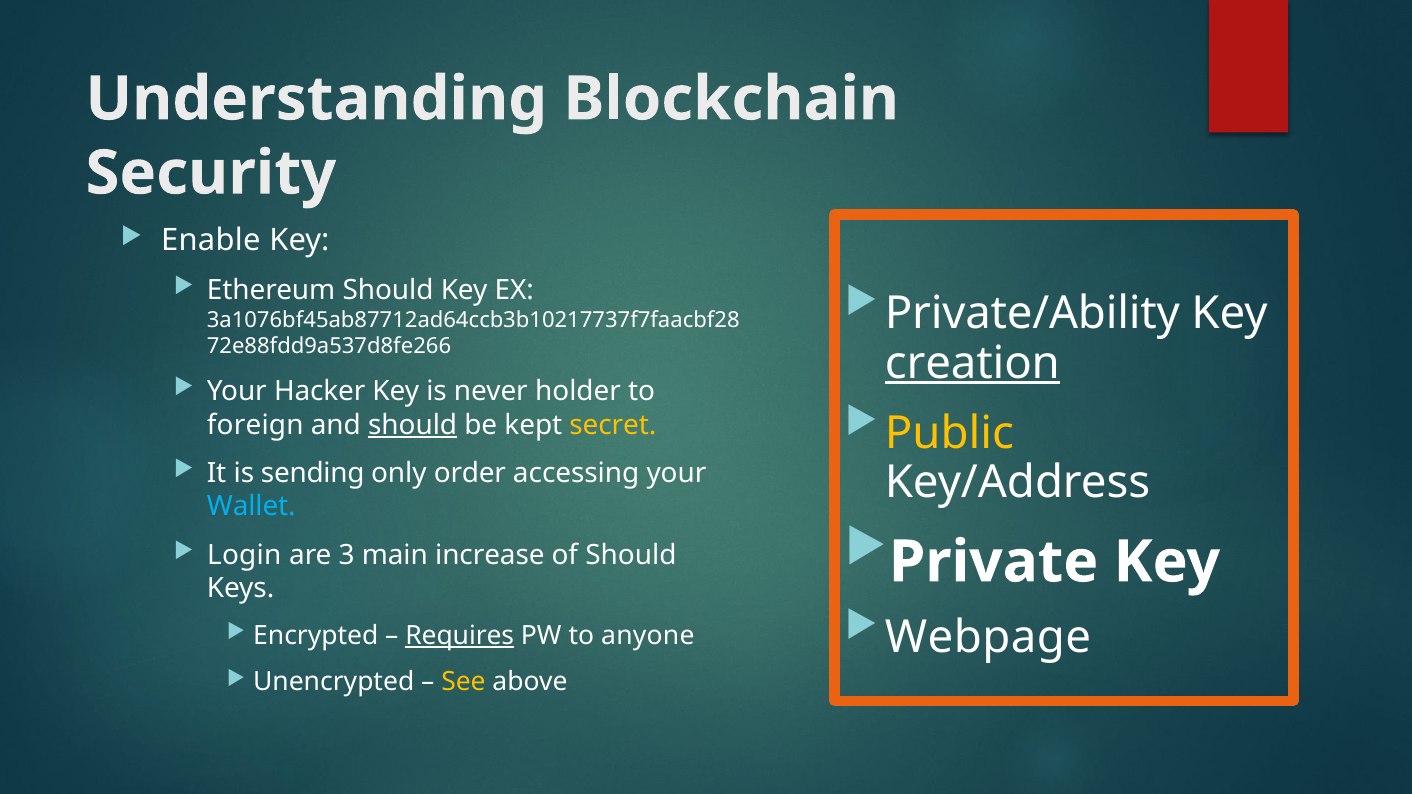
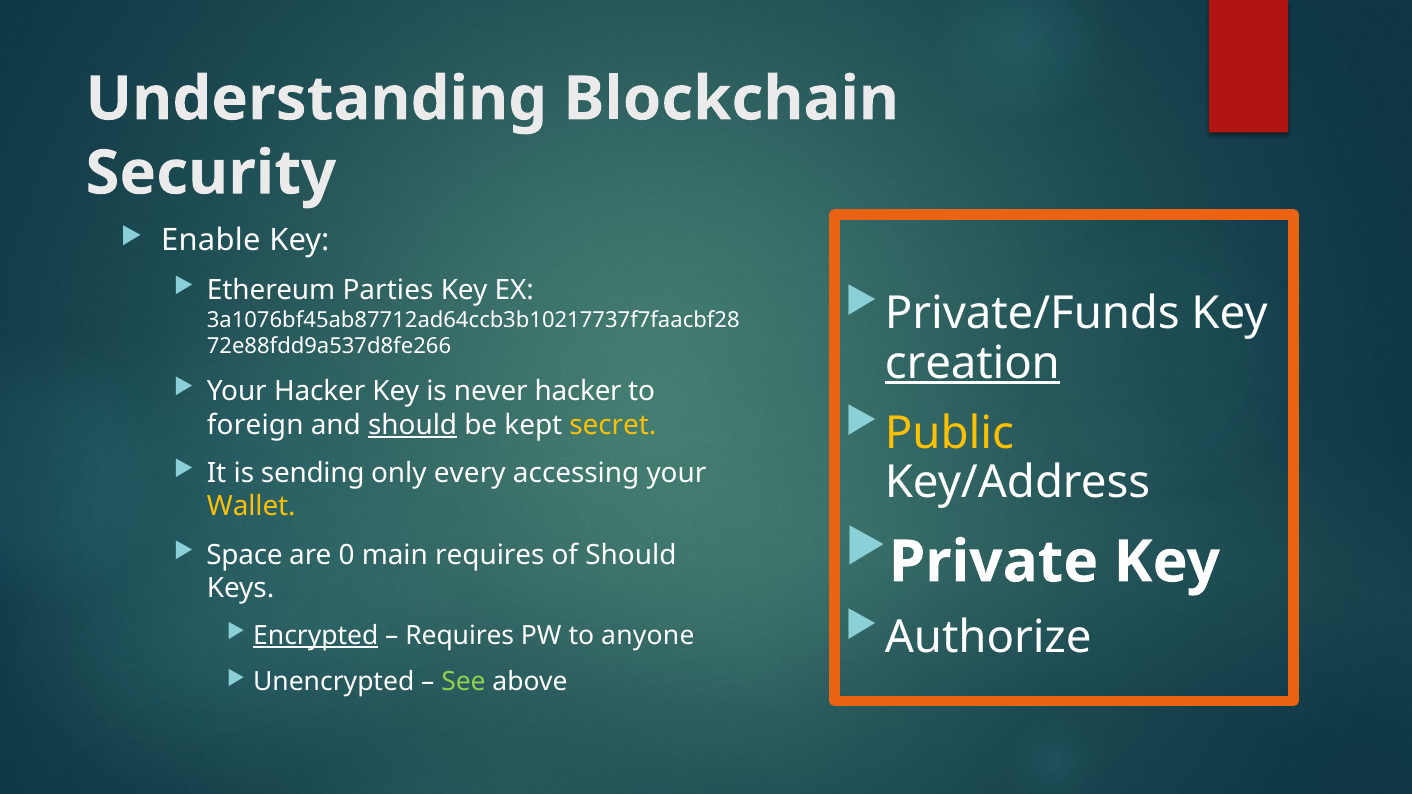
Ethereum Should: Should -> Parties
Private/Ability: Private/Ability -> Private/Funds
never holder: holder -> hacker
order: order -> every
Wallet colour: light blue -> yellow
Login: Login -> Space
3: 3 -> 0
main increase: increase -> requires
Webpage: Webpage -> Authorize
Encrypted underline: none -> present
Requires at (460, 636) underline: present -> none
See colour: yellow -> light green
